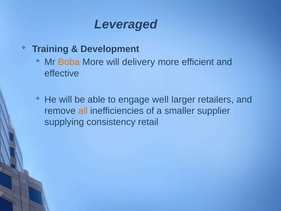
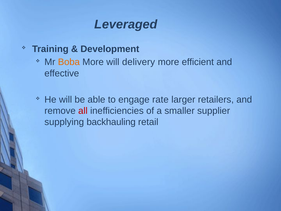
well: well -> rate
all colour: orange -> red
consistency: consistency -> backhauling
